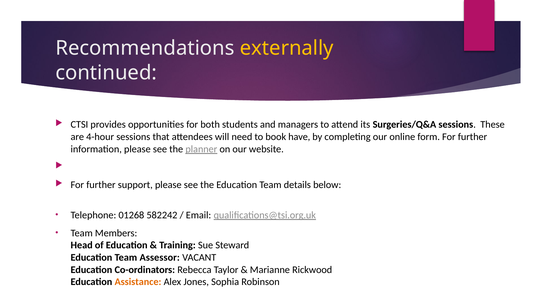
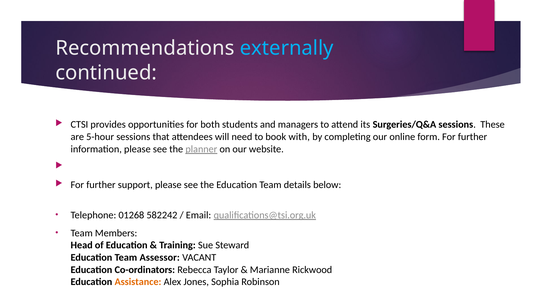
externally colour: yellow -> light blue
4-hour: 4-hour -> 5-hour
have: have -> with
